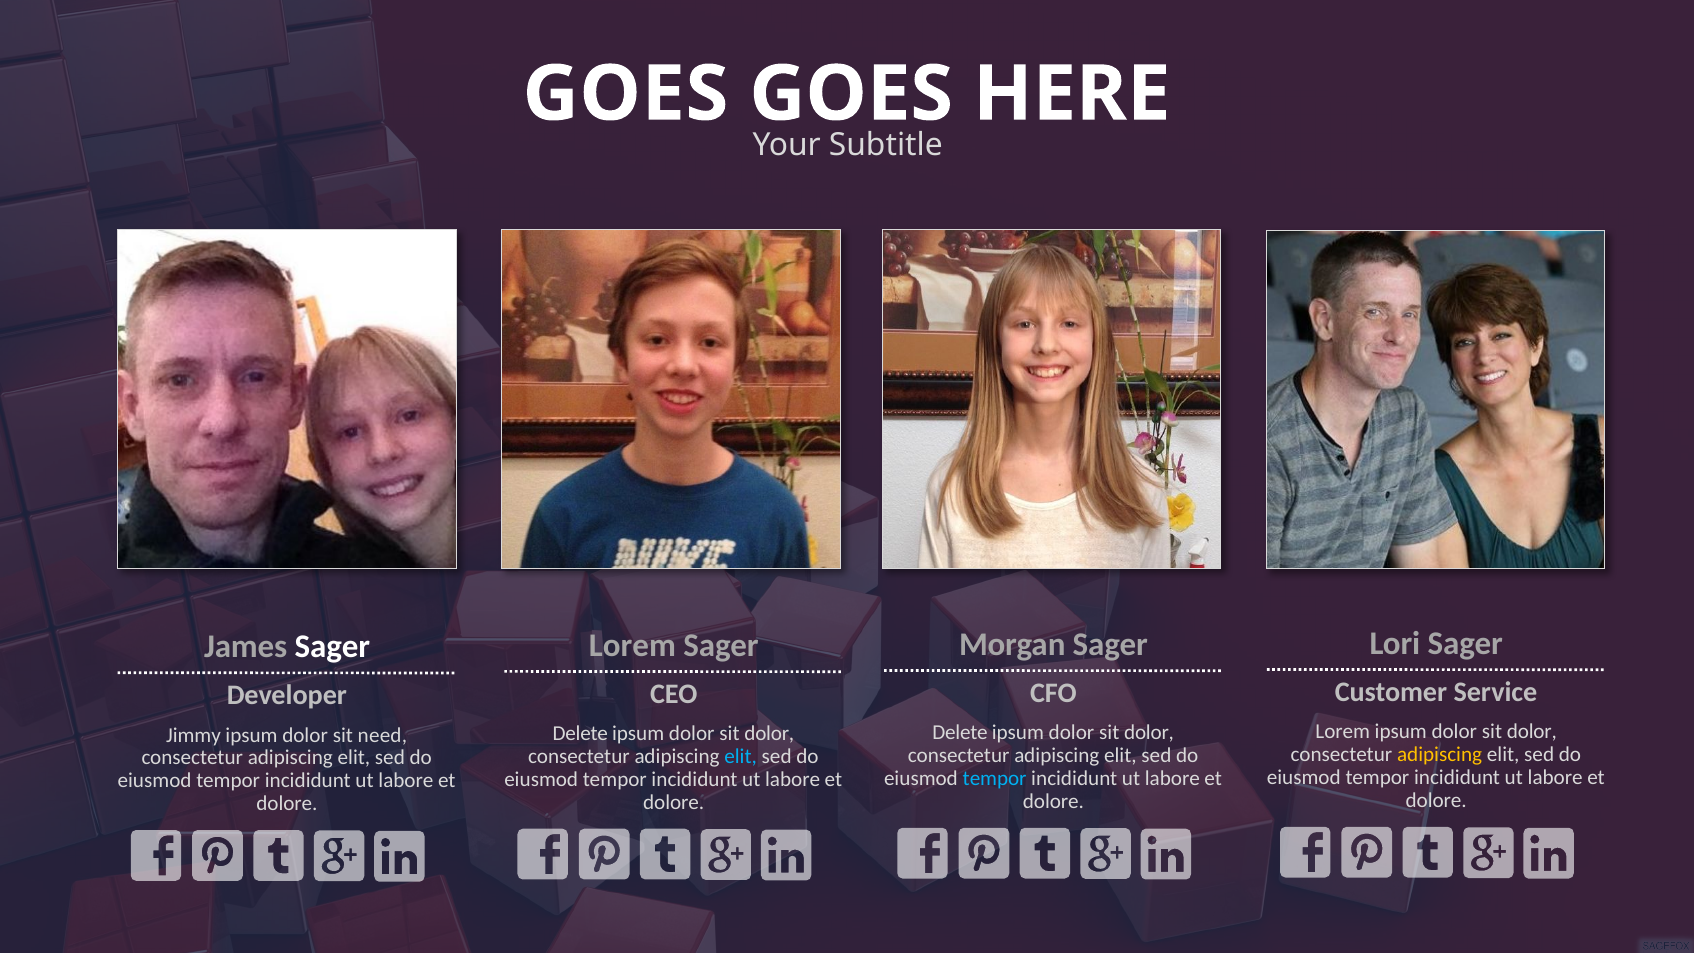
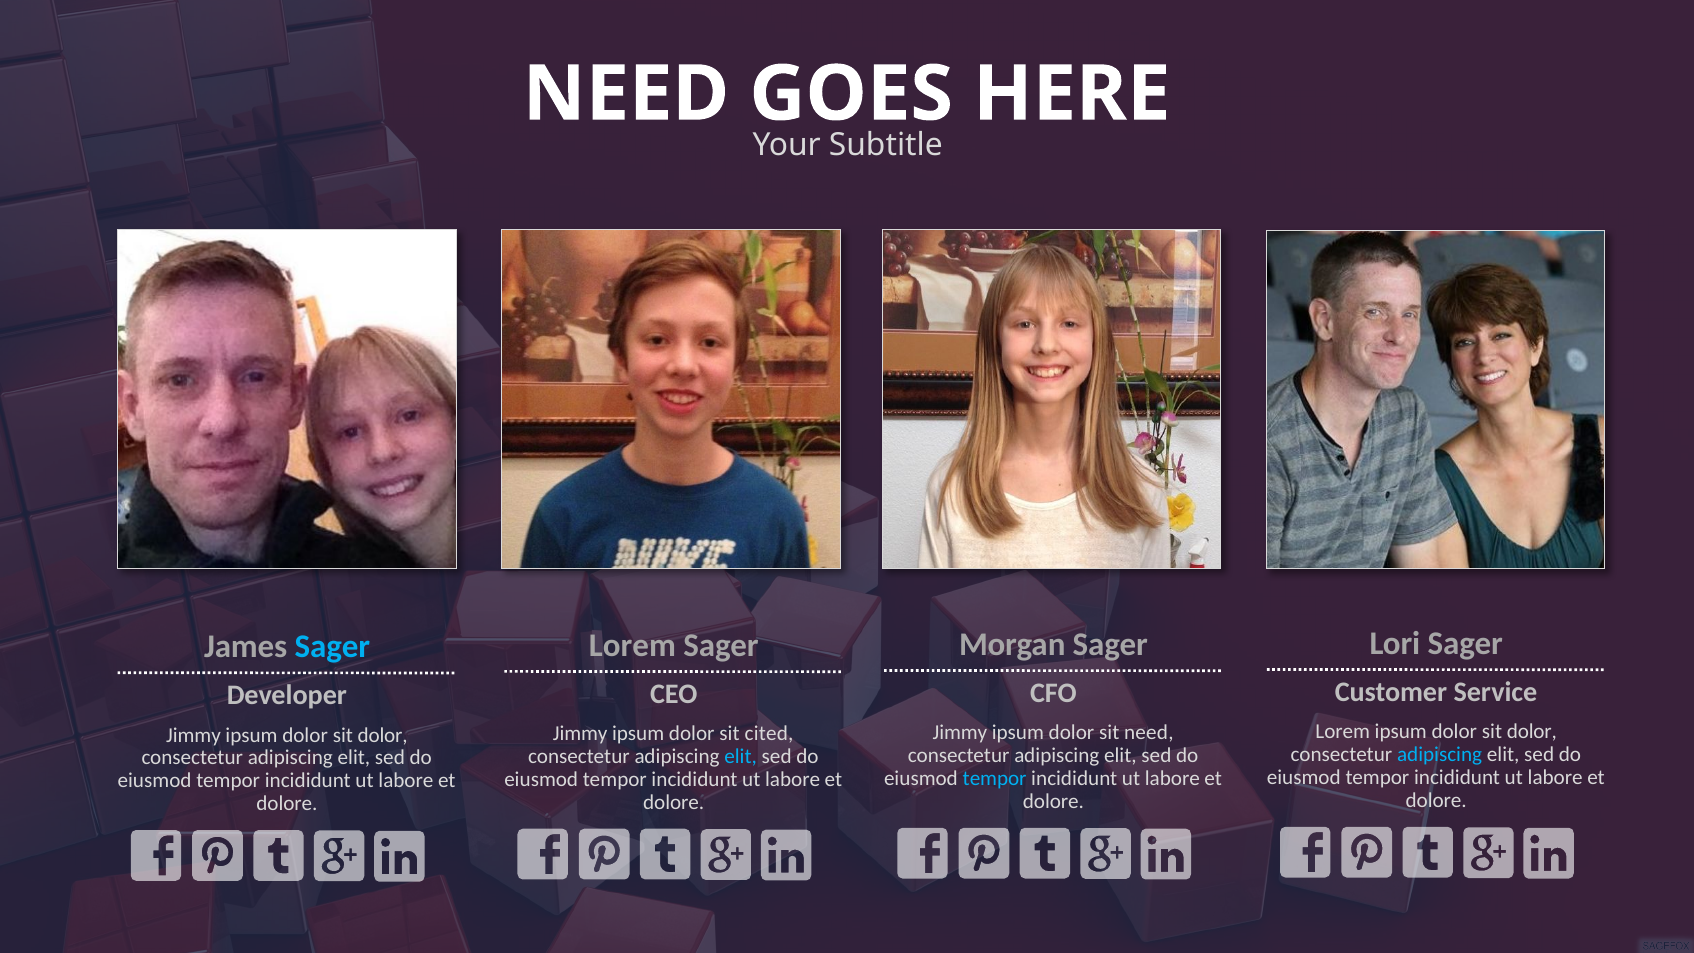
GOES at (626, 94): GOES -> NEED
Sager at (332, 646) colour: white -> light blue
Delete at (960, 733): Delete -> Jimmy
dolor at (1149, 733): dolor -> need
Delete at (580, 734): Delete -> Jimmy
dolor at (769, 734): dolor -> cited
need at (382, 735): need -> dolor
adipiscing at (1440, 755) colour: yellow -> light blue
